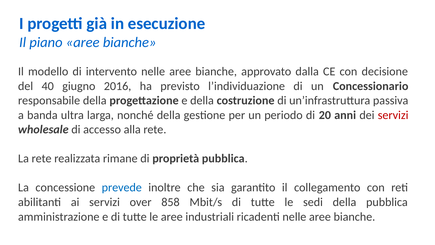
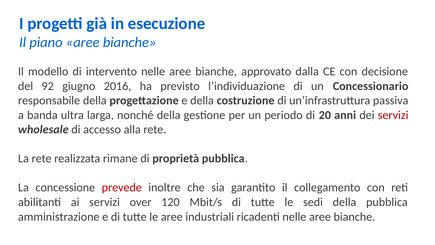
40: 40 -> 92
prevede colour: blue -> red
858: 858 -> 120
